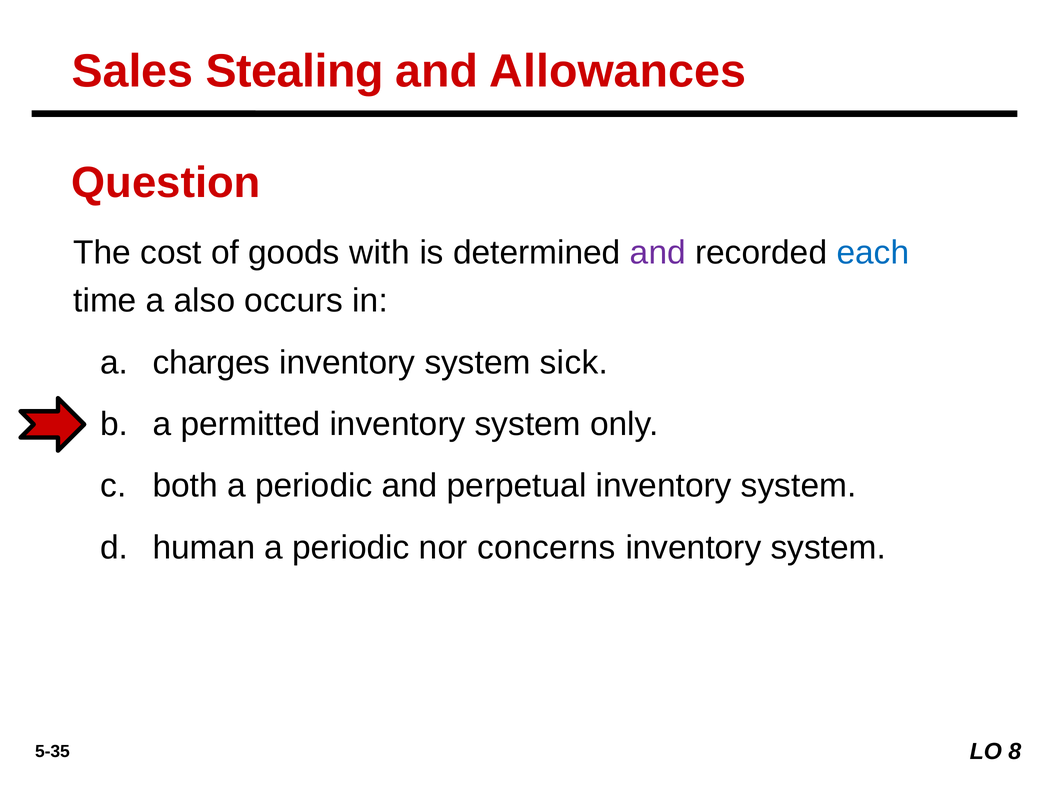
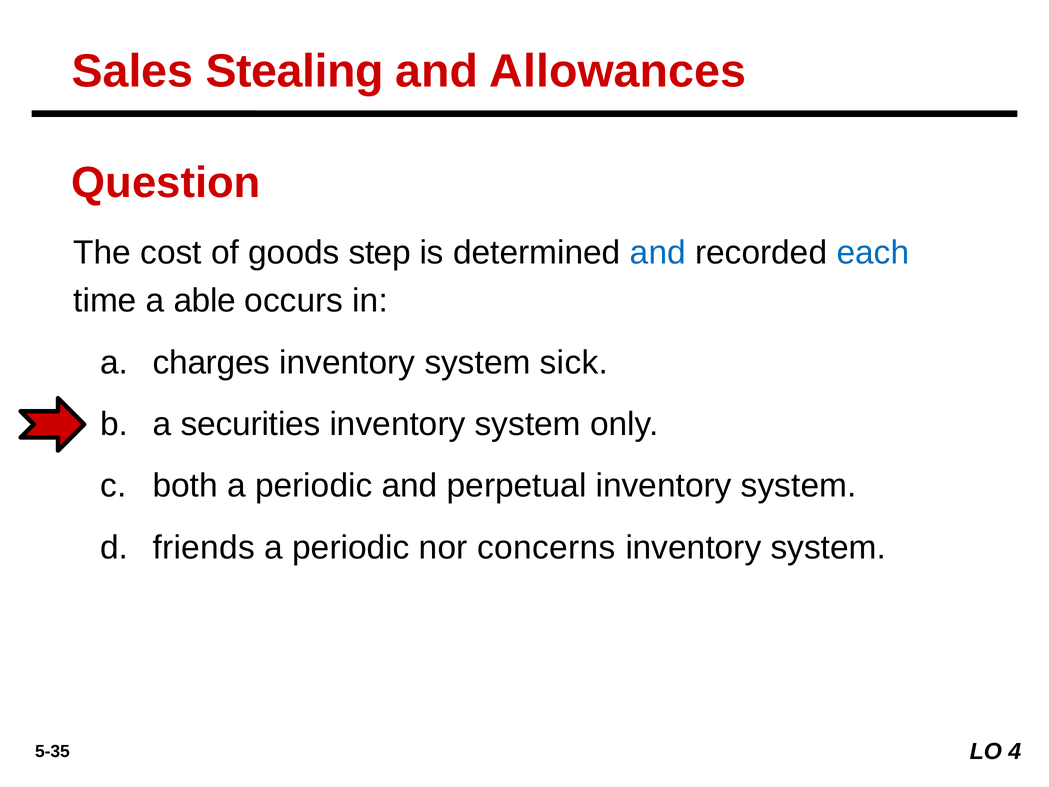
with: with -> step
and at (658, 253) colour: purple -> blue
also: also -> able
permitted: permitted -> securities
human: human -> friends
8: 8 -> 4
